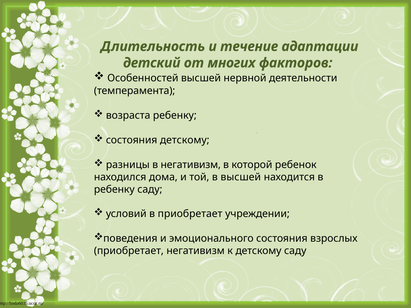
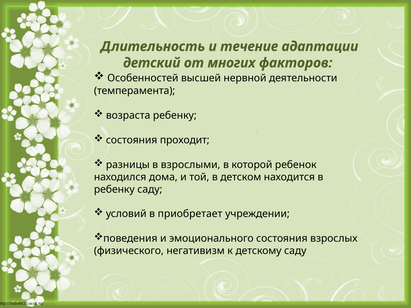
состояния детскому: детскому -> проходит
в негативизм: негативизм -> взрослыми
в высшей: высшей -> детском
приобретает at (129, 251): приобретает -> физического
